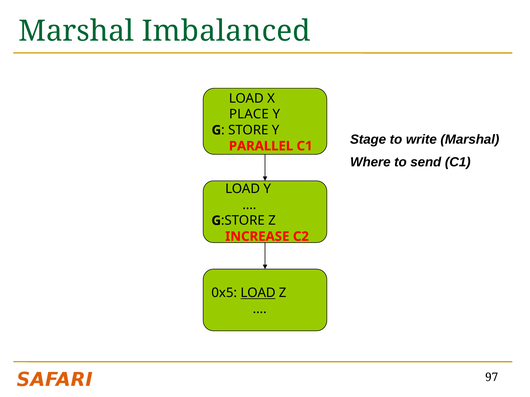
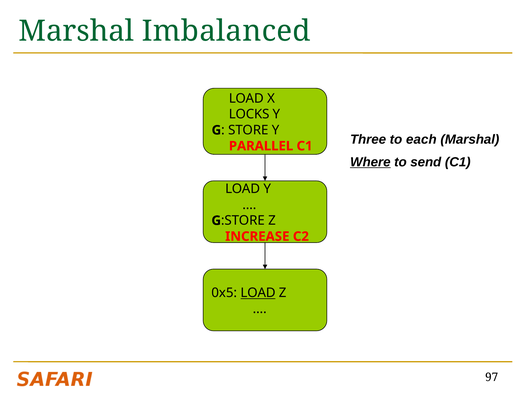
PLACE: PLACE -> LOCKS
Stage: Stage -> Three
write: write -> each
Where underline: none -> present
